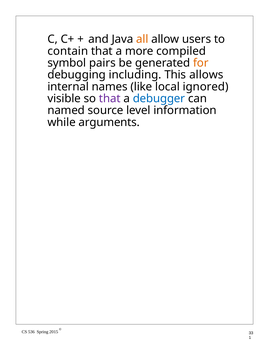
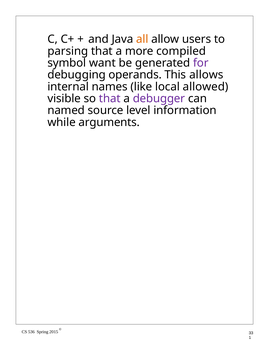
contain: contain -> parsing
pairs: pairs -> want
for colour: orange -> purple
including: including -> operands
ignored: ignored -> allowed
debugger colour: blue -> purple
